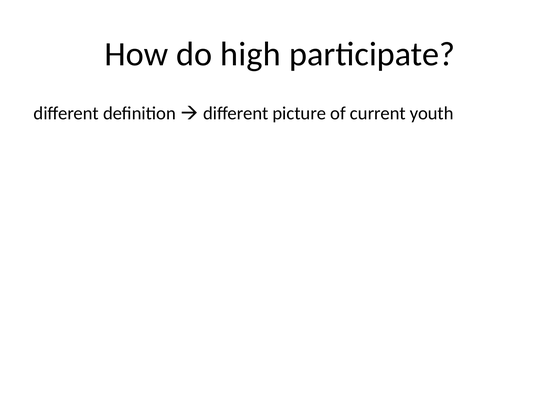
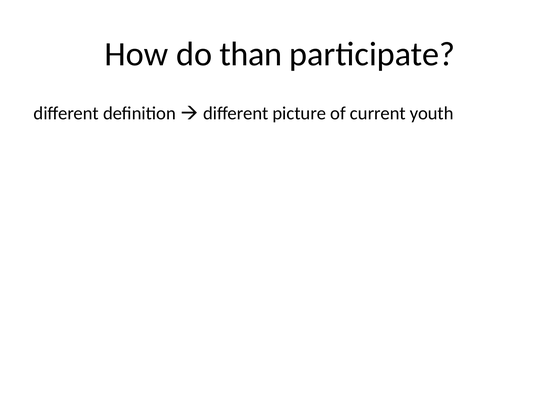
high: high -> than
